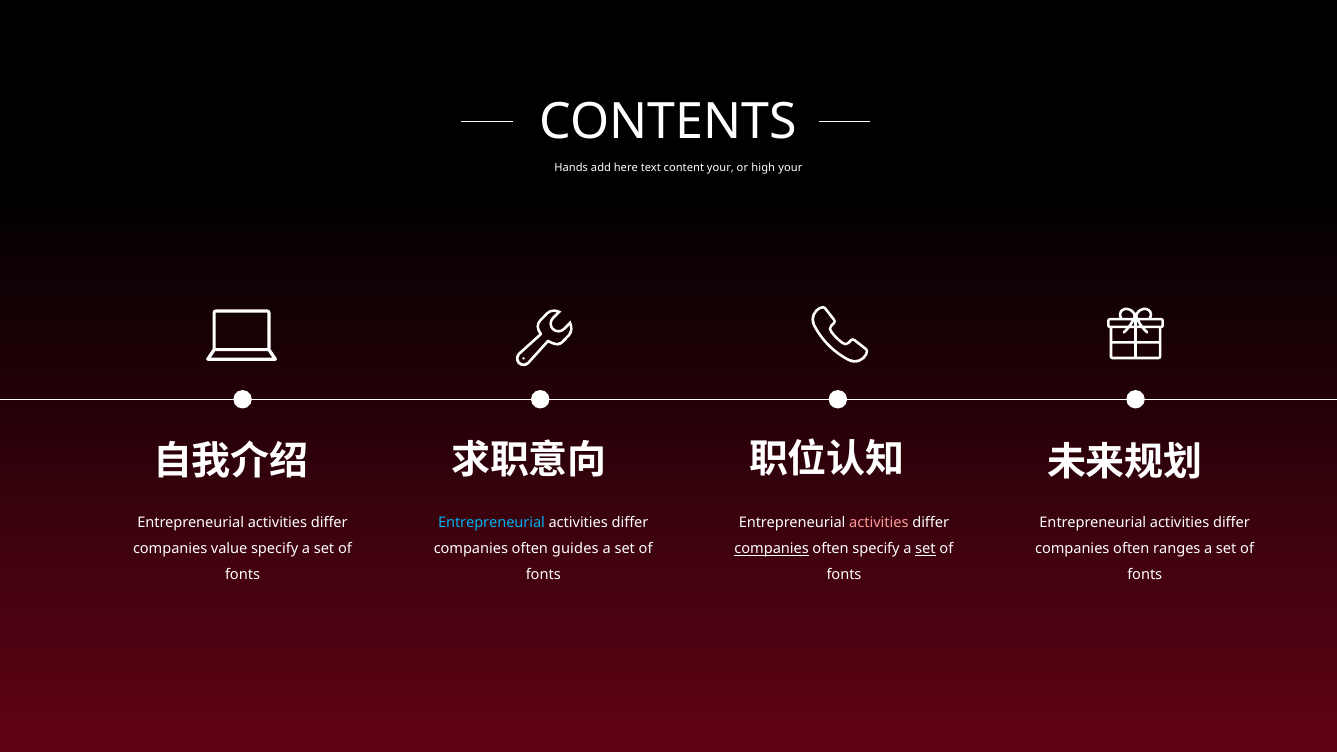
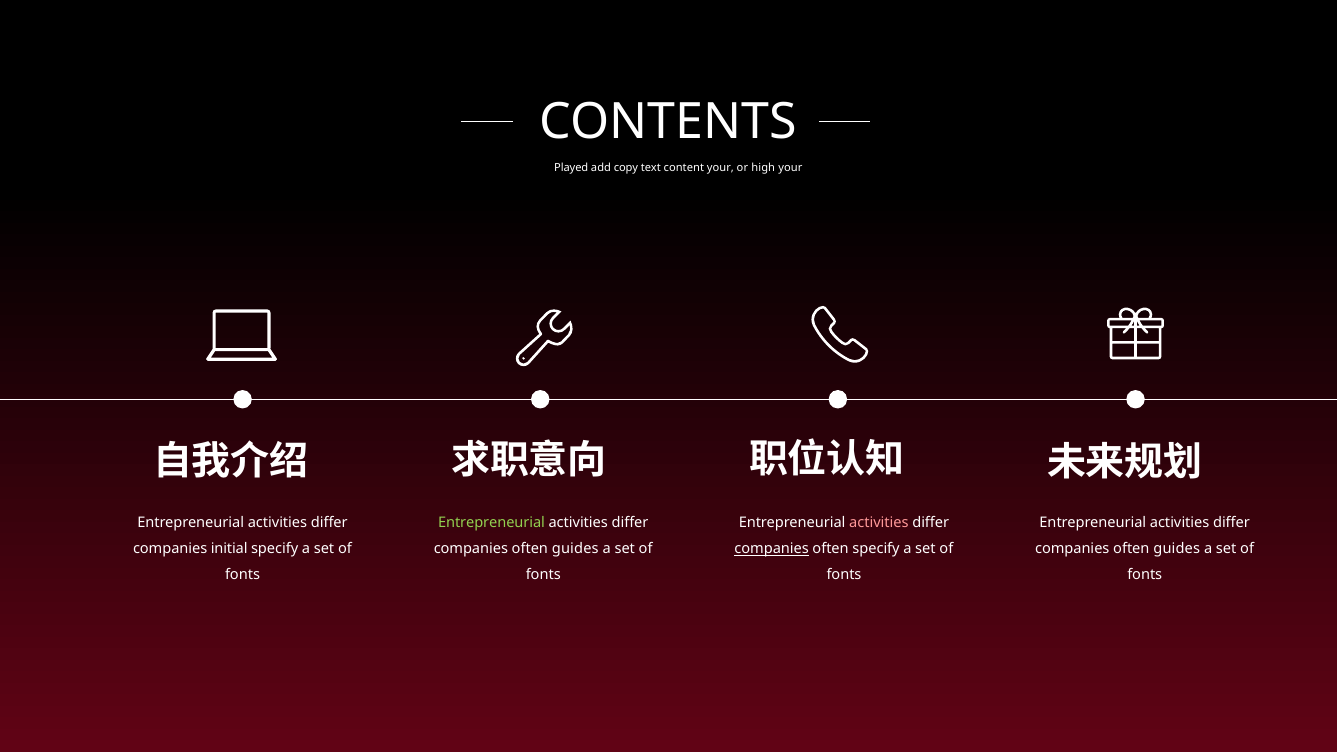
Hands: Hands -> Played
here: here -> copy
Entrepreneurial at (491, 522) colour: light blue -> light green
value: value -> initial
set at (925, 549) underline: present -> none
ranges at (1177, 549): ranges -> guides
